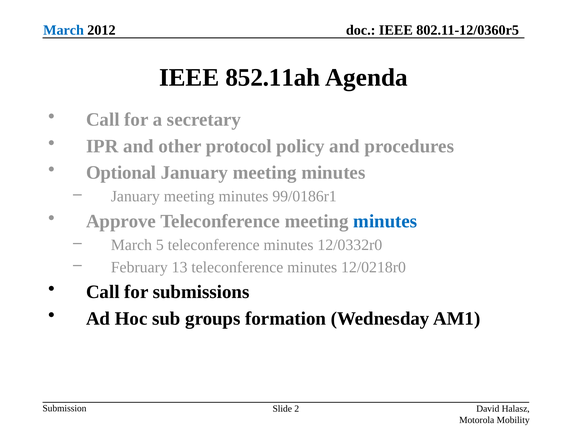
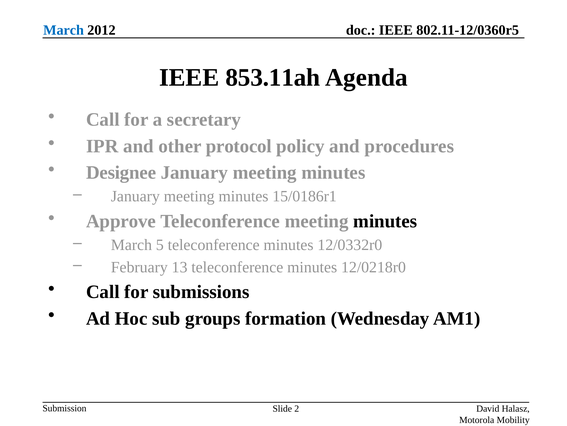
852.11ah: 852.11ah -> 853.11ah
Optional: Optional -> Designee
99/0186r1: 99/0186r1 -> 15/0186r1
minutes at (385, 221) colour: blue -> black
